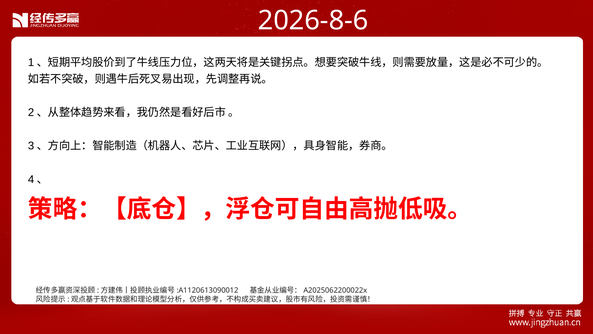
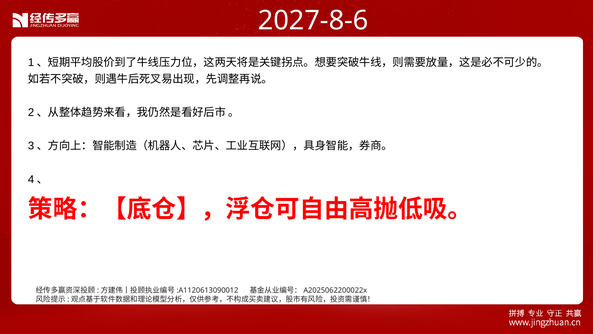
2026-8-6: 2026-8-6 -> 2027-8-6
